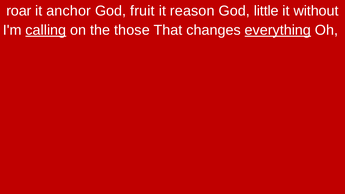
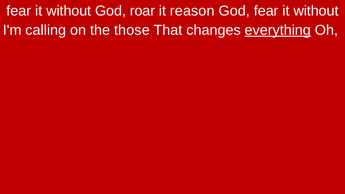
roar at (19, 11): roar -> fear
anchor at (69, 11): anchor -> without
fruit: fruit -> roar
God little: little -> fear
calling underline: present -> none
